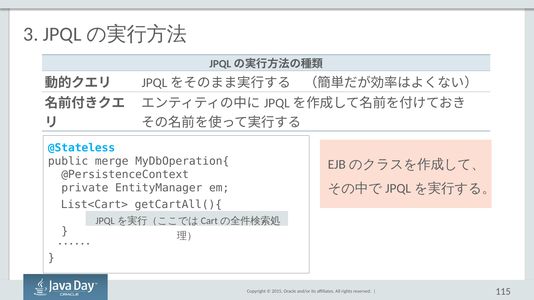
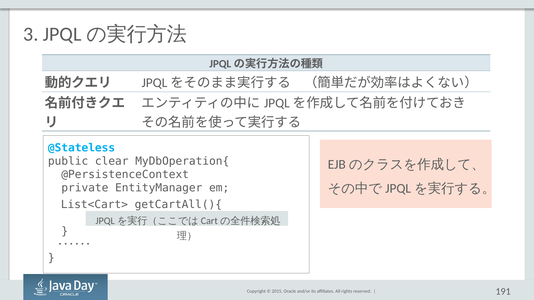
merge: merge -> clear
115: 115 -> 191
